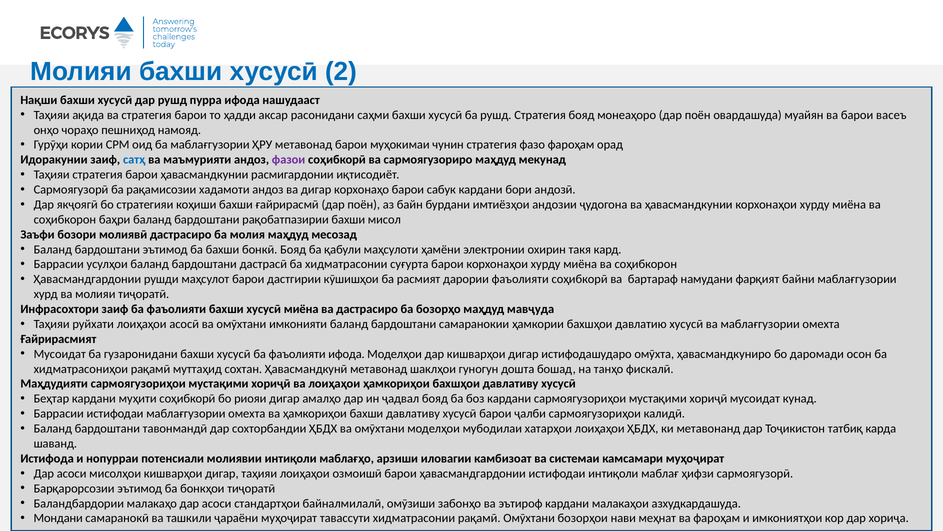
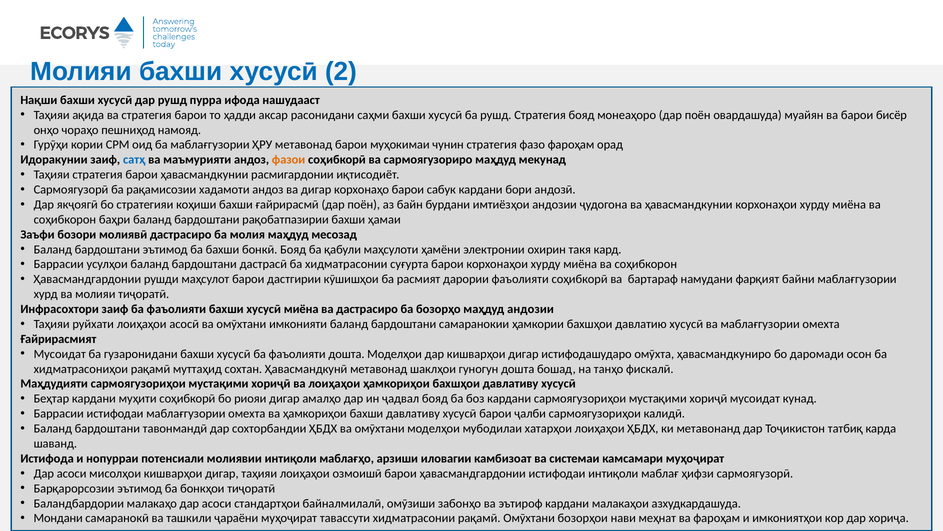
васеъ: васеъ -> бисёр
фазои colour: purple -> orange
мисол: мисол -> ҳамаи
маҳдуд мавҷуда: мавҷуда -> андозии
фаъолияти ифода: ифода -> дошта
